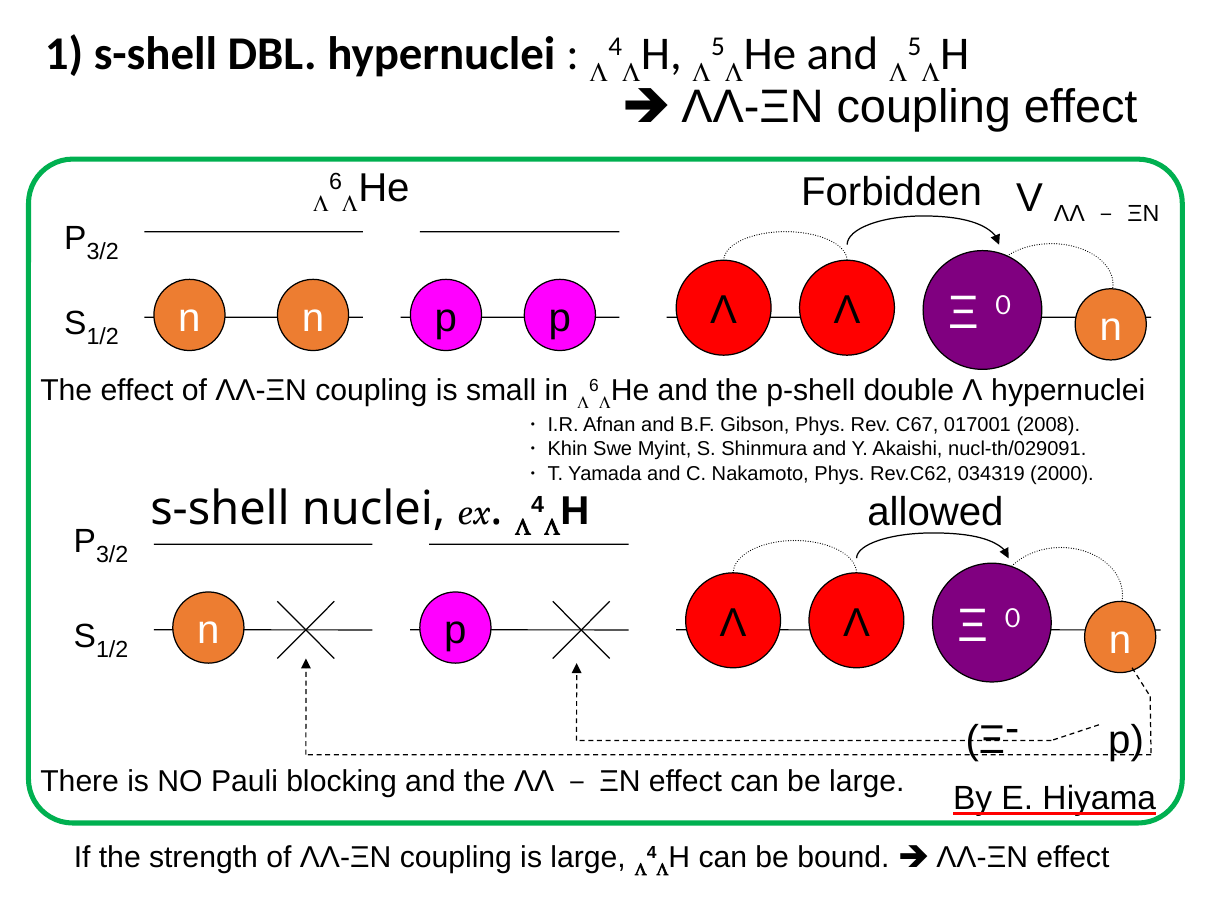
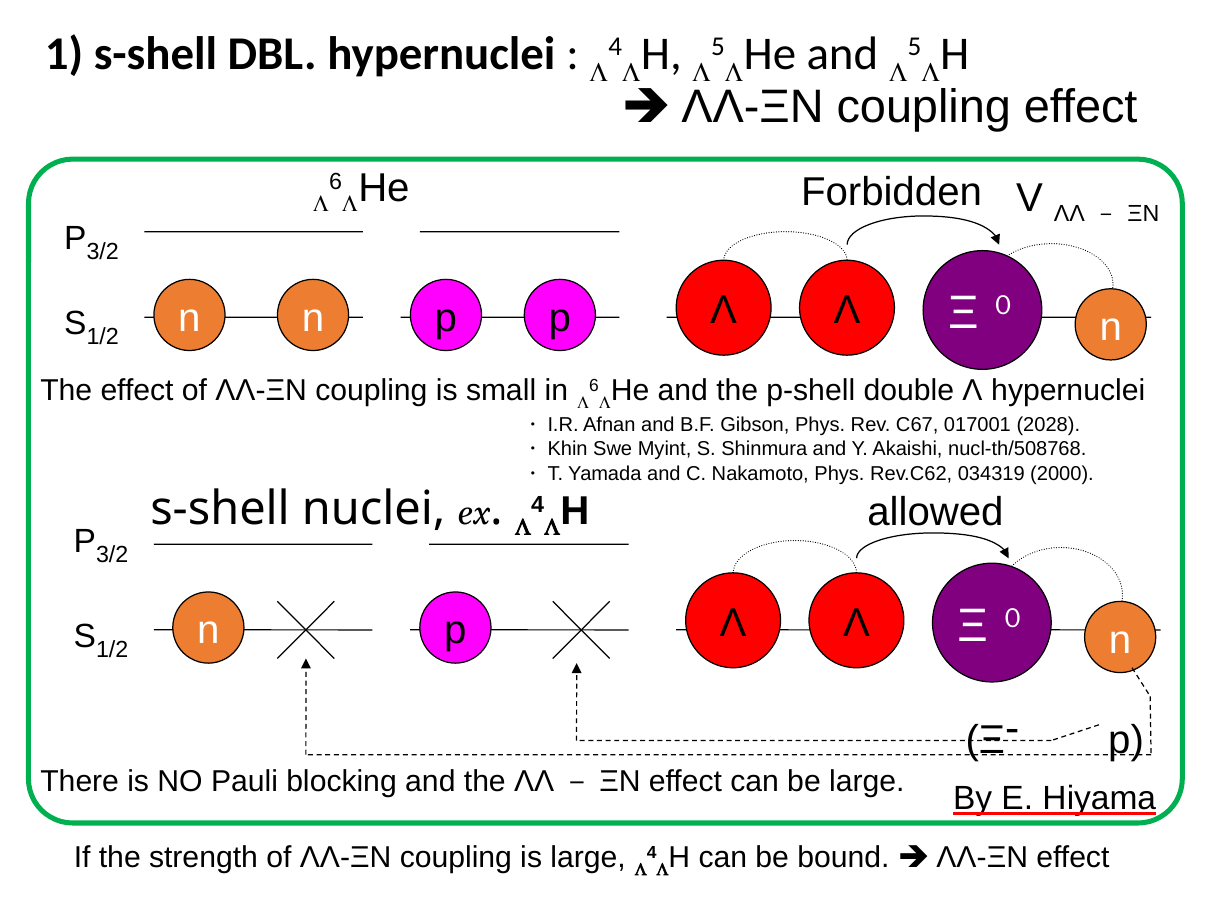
2008: 2008 -> 2028
nucl-th/029091: nucl-th/029091 -> nucl-th/508768
